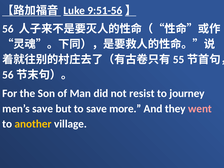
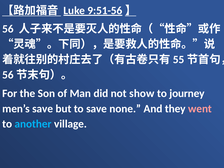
resist: resist -> show
more: more -> none
another colour: yellow -> light blue
